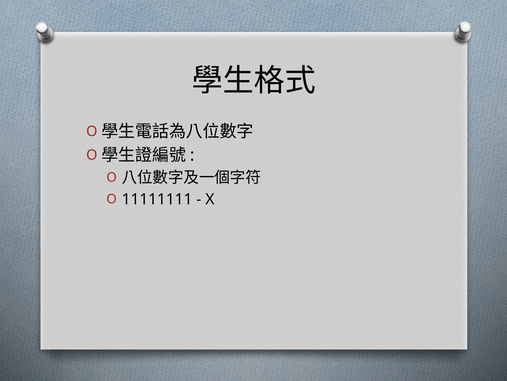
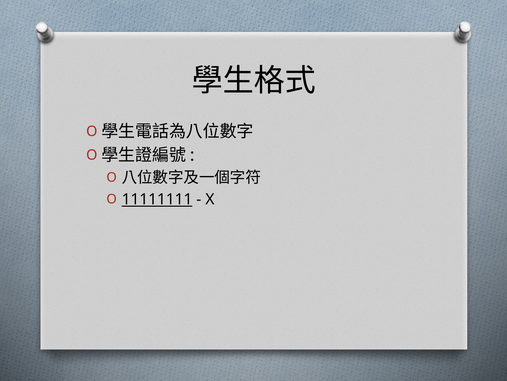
11111111 underline: none -> present
